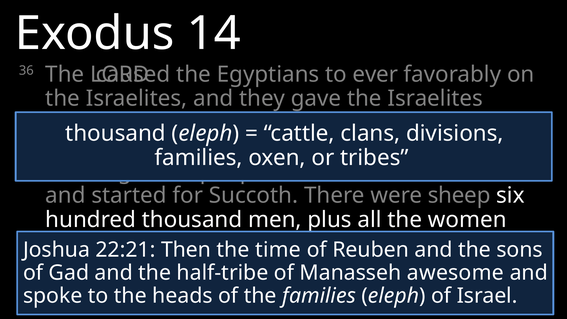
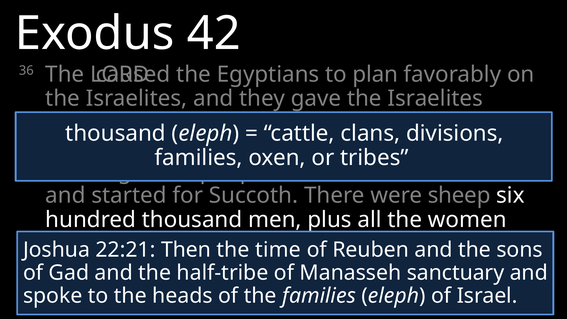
14: 14 -> 42
ever: ever -> plan
awesome: awesome -> sanctuary
